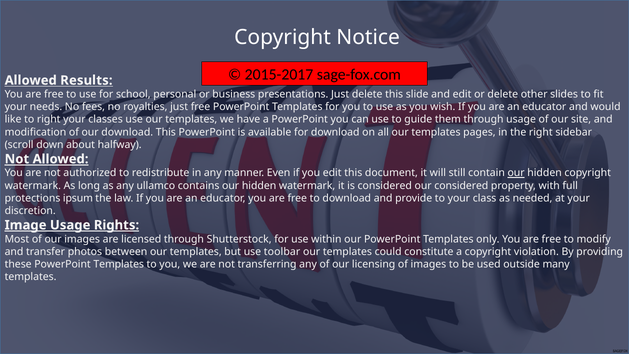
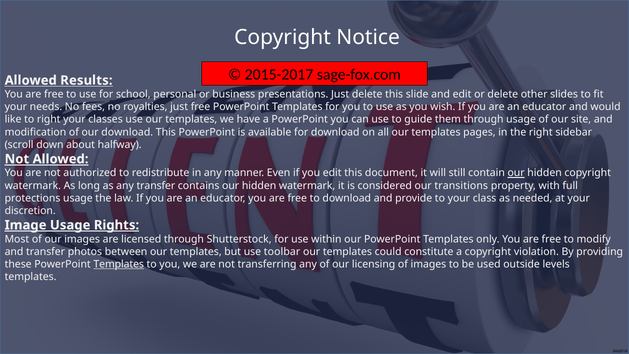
any ullamco: ullamco -> transfer
our considered: considered -> transitions
protections ipsum: ipsum -> usage
Templates at (119, 264) underline: none -> present
many: many -> levels
